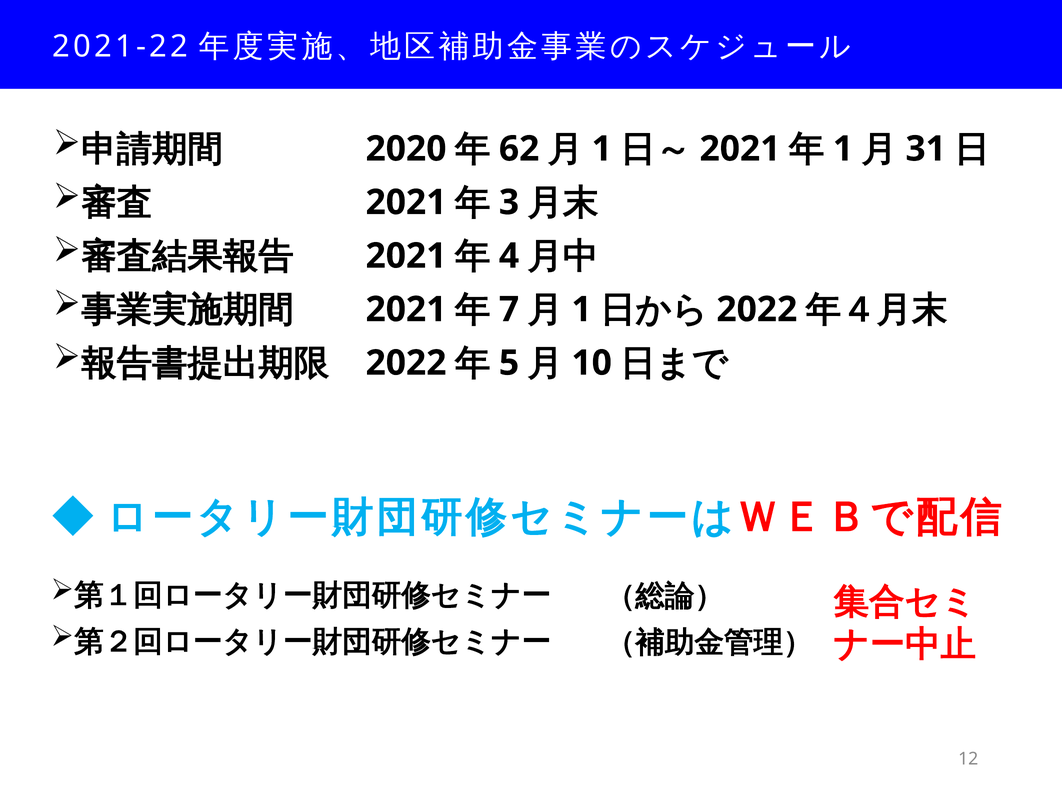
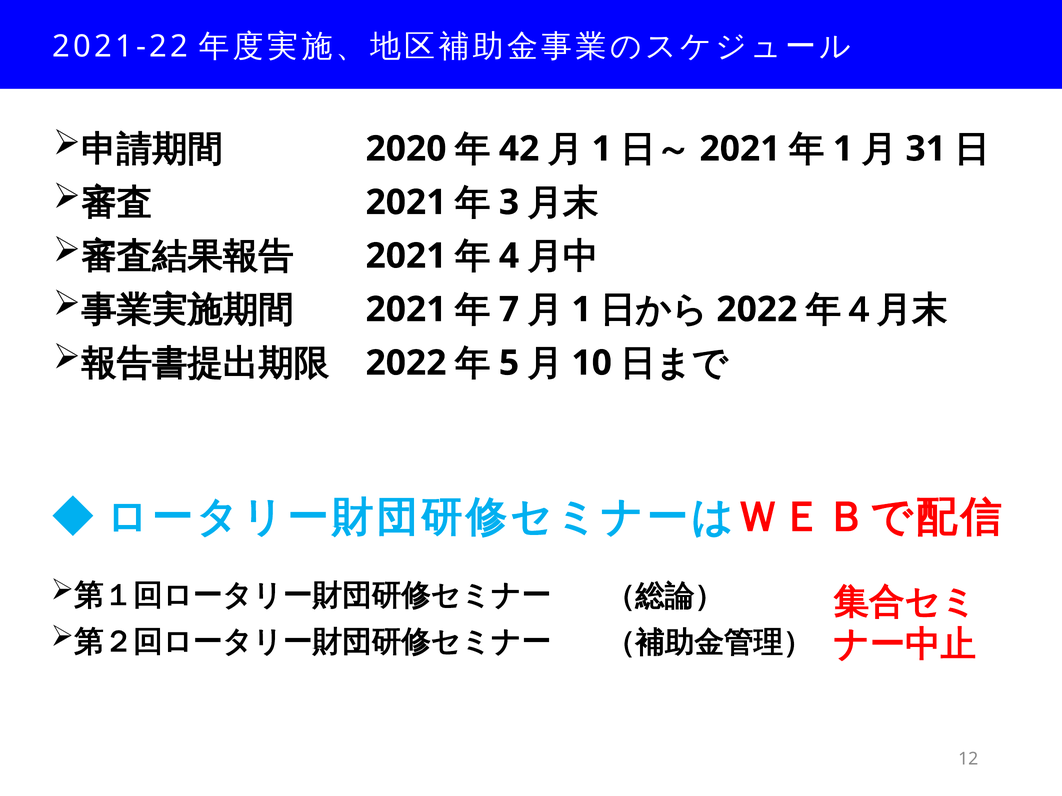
62: 62 -> 42
